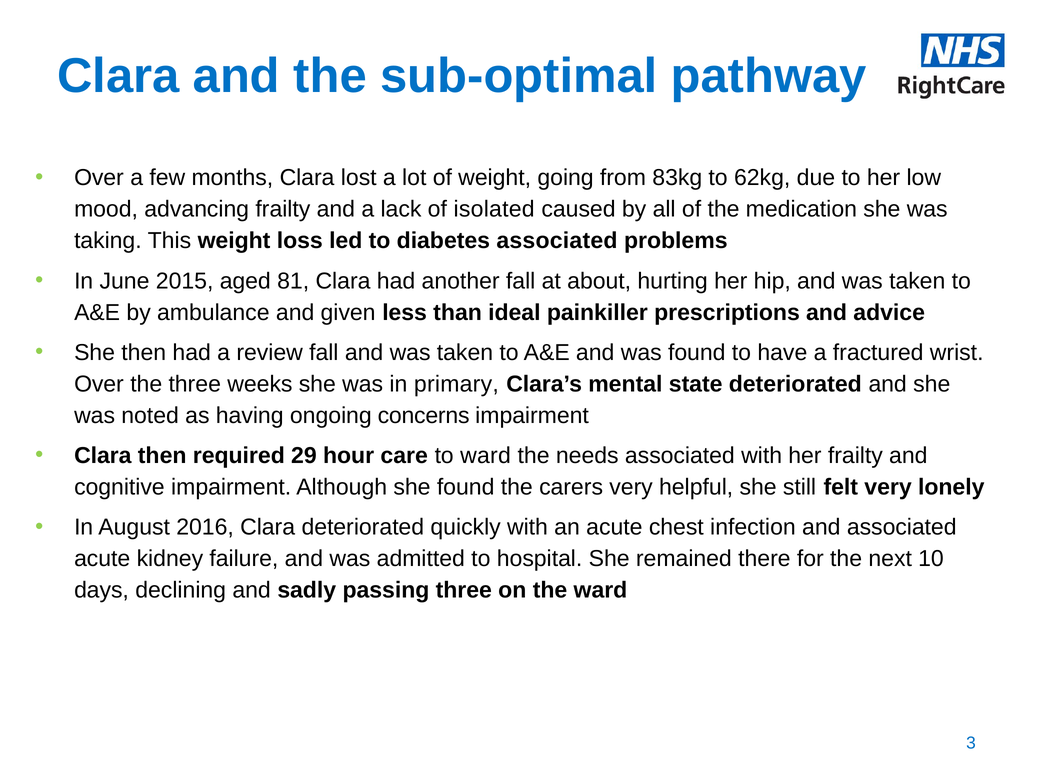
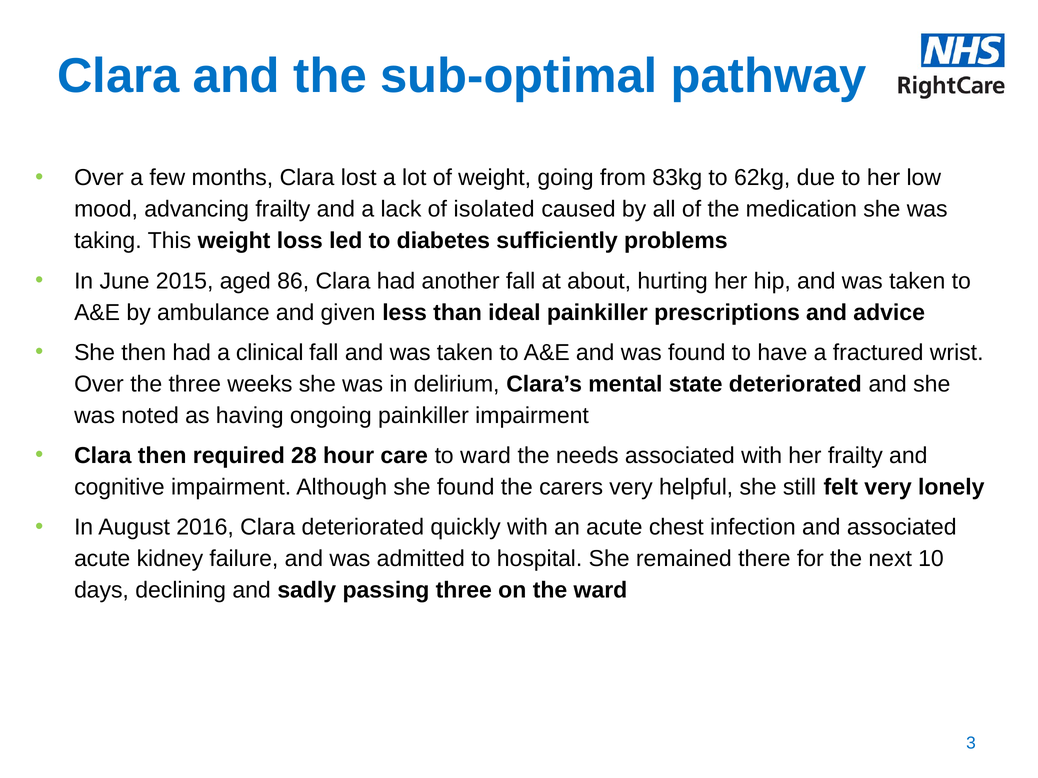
diabetes associated: associated -> sufficiently
81: 81 -> 86
review: review -> clinical
primary: primary -> delirium
ongoing concerns: concerns -> painkiller
29: 29 -> 28
